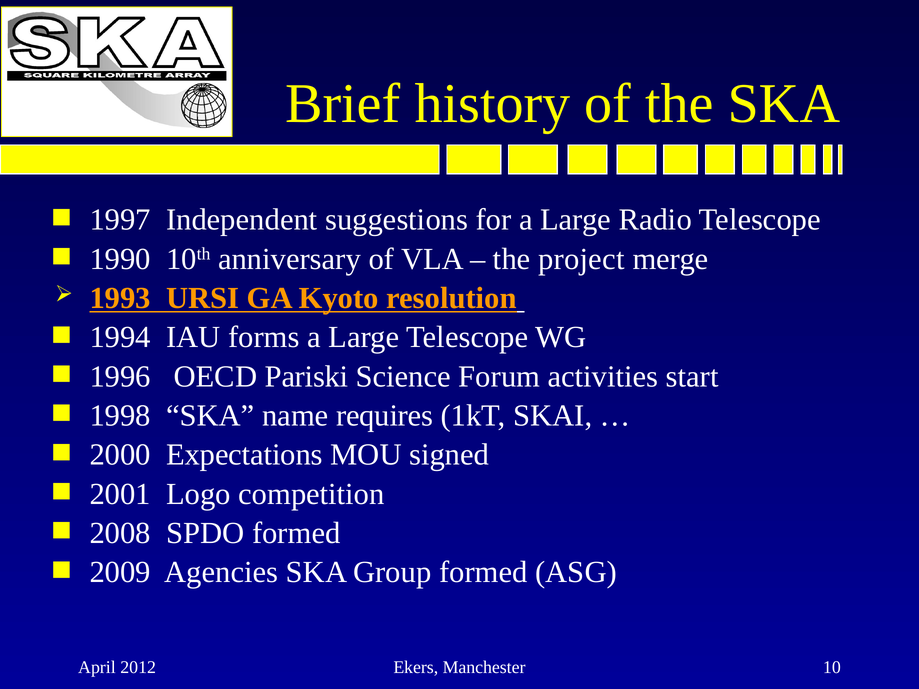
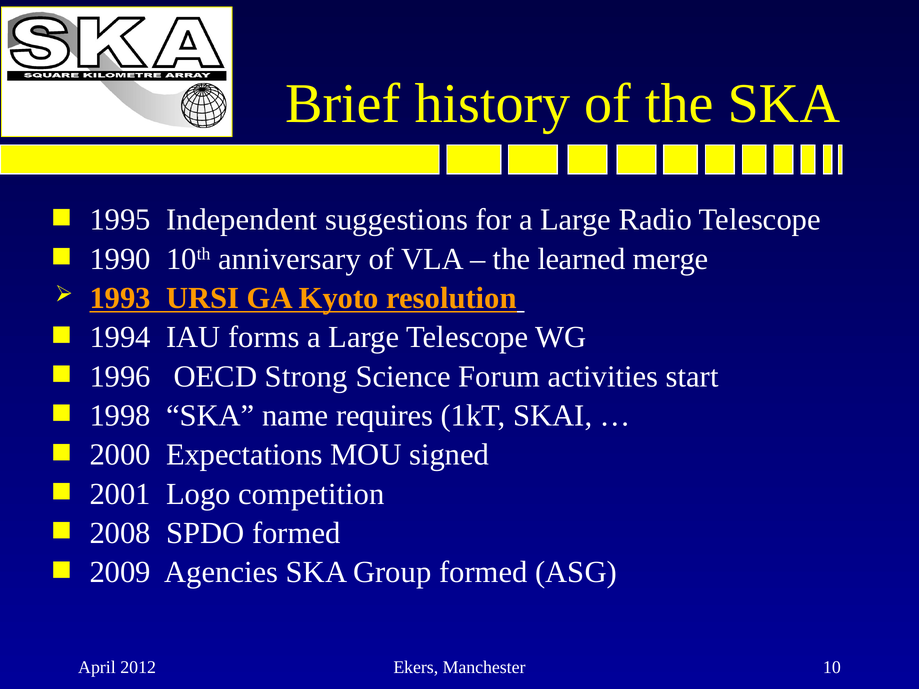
1997: 1997 -> 1995
project: project -> learned
Pariski: Pariski -> Strong
